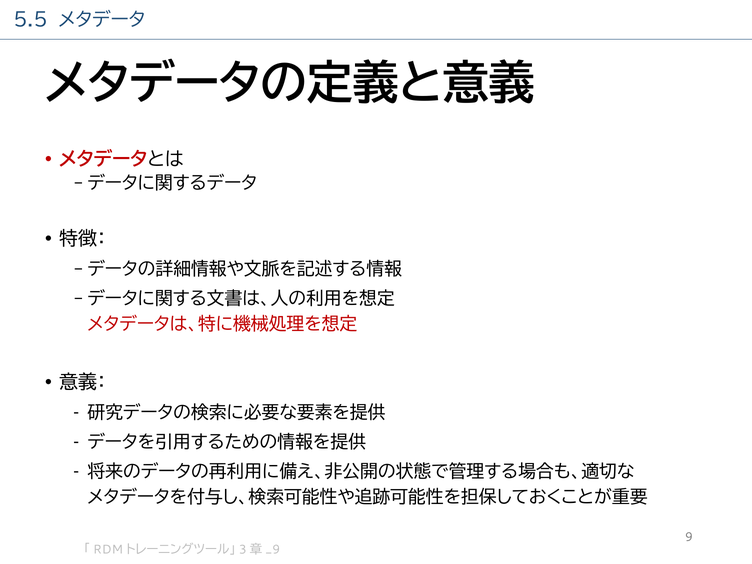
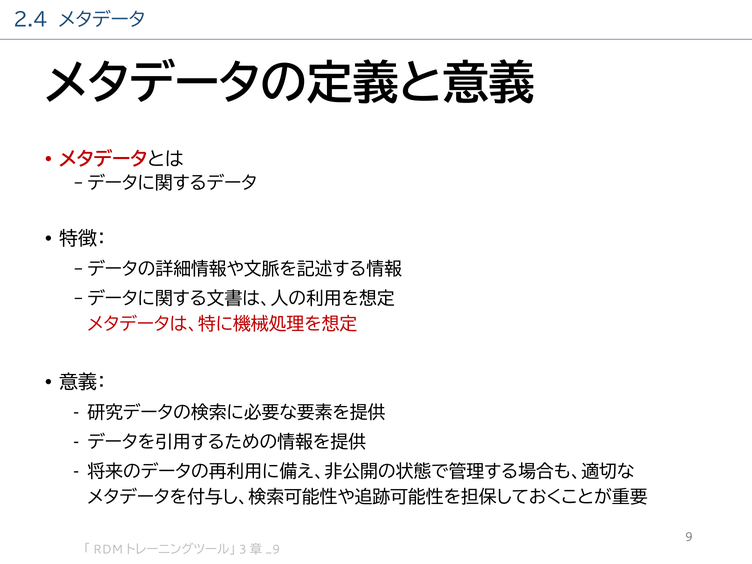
5.5: 5.5 -> 2.4
